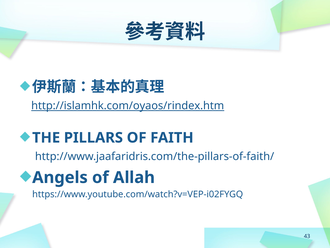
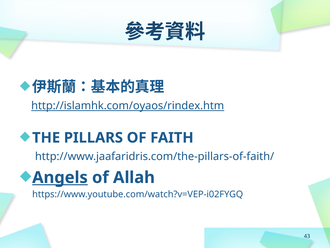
Angels underline: none -> present
